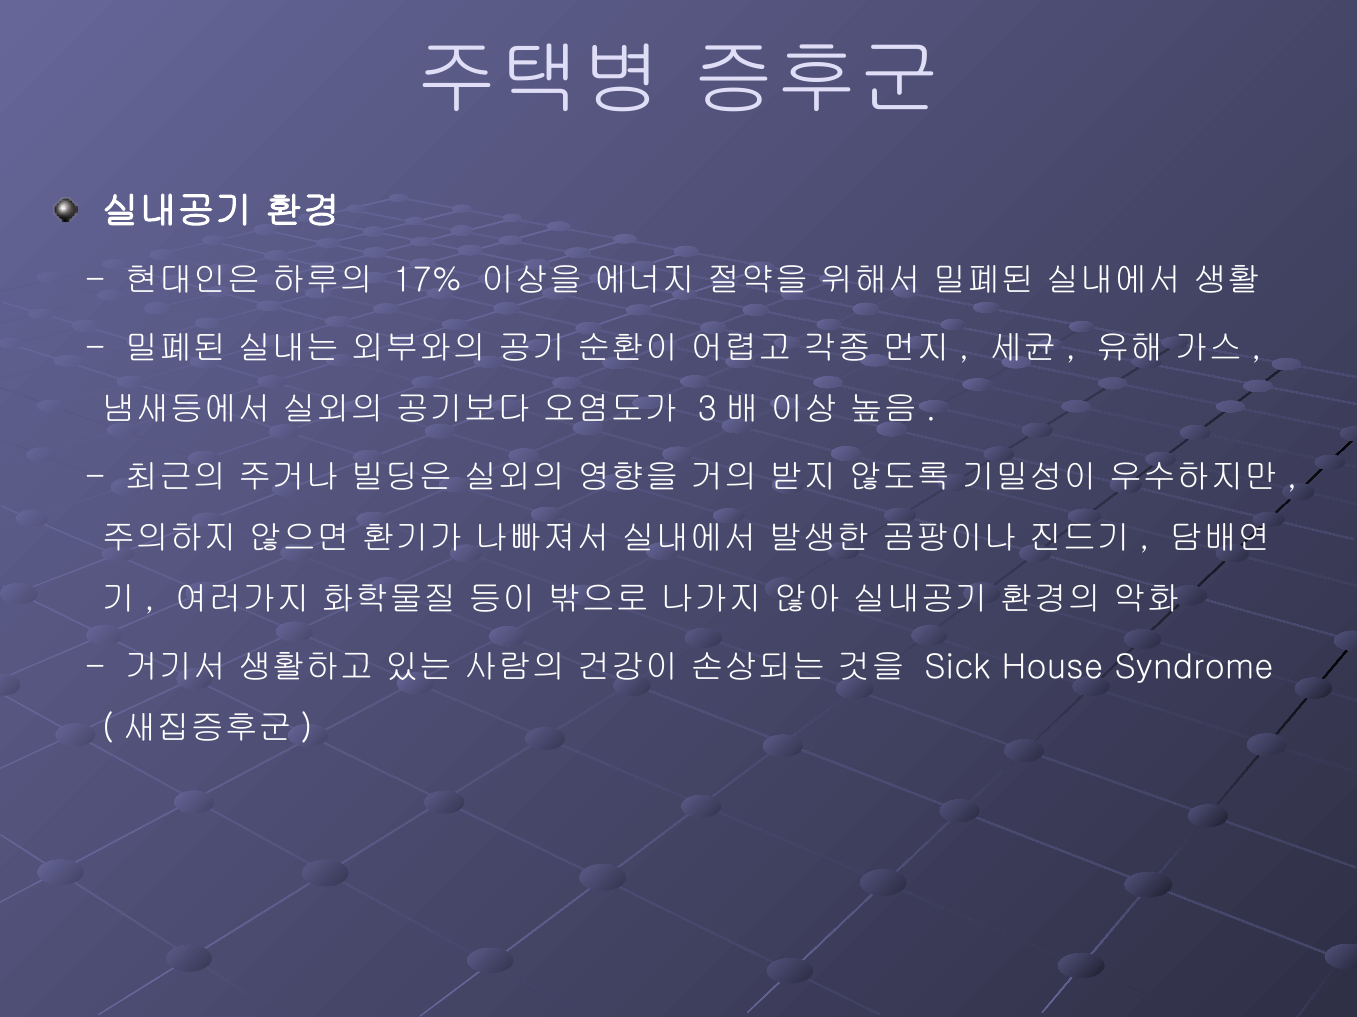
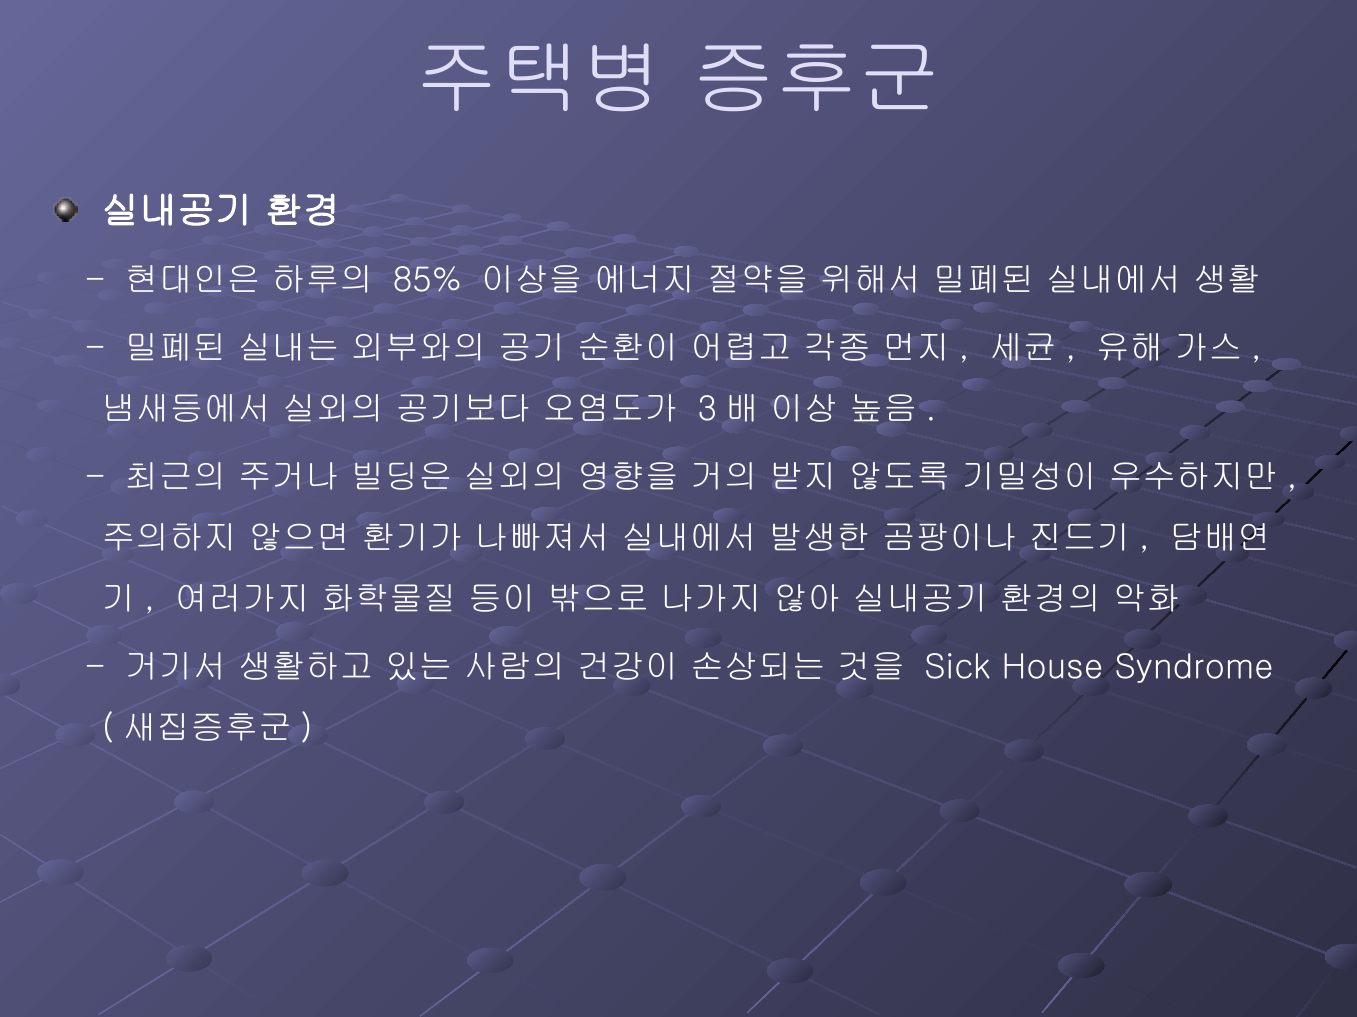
17%: 17% -> 85%
